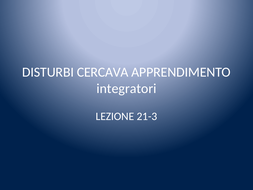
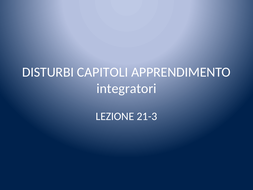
CERCAVA: CERCAVA -> CAPITOLI
